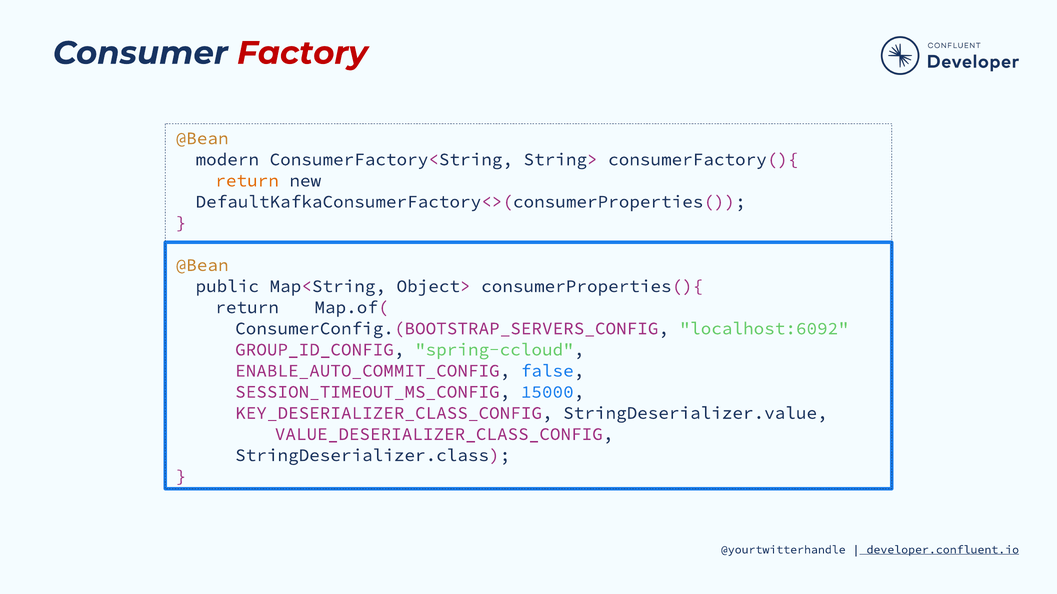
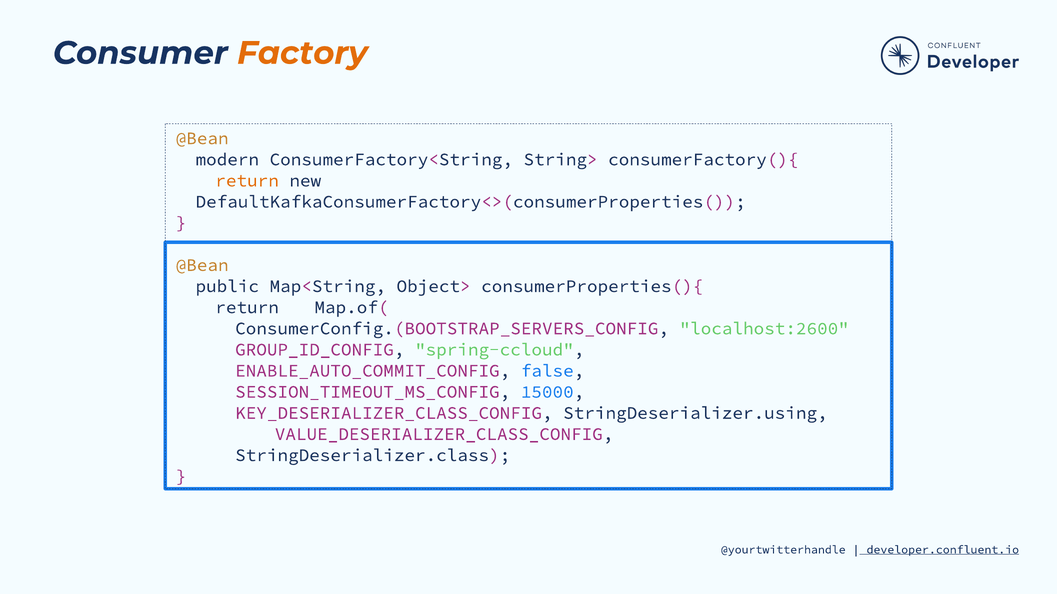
Factory colour: red -> orange
localhost:6092: localhost:6092 -> localhost:2600
StringDeserializer.value: StringDeserializer.value -> StringDeserializer.using
